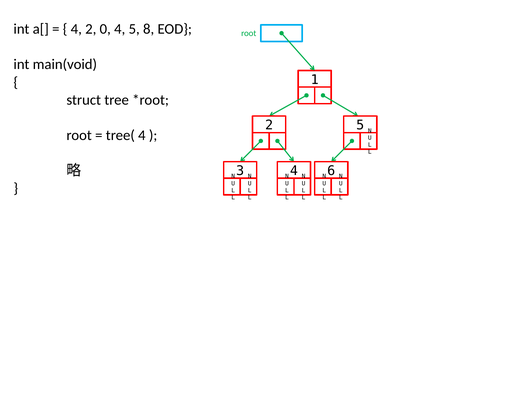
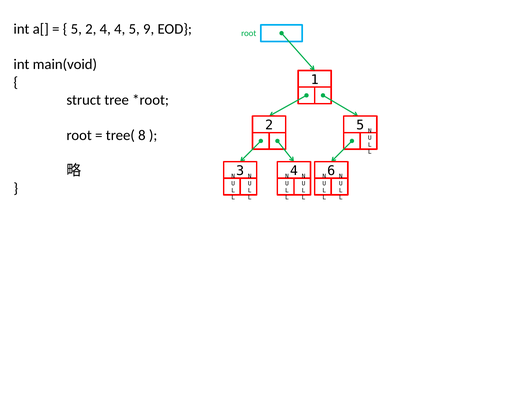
4 at (76, 29): 4 -> 5
2 0: 0 -> 4
8: 8 -> 9
tree( 4: 4 -> 8
